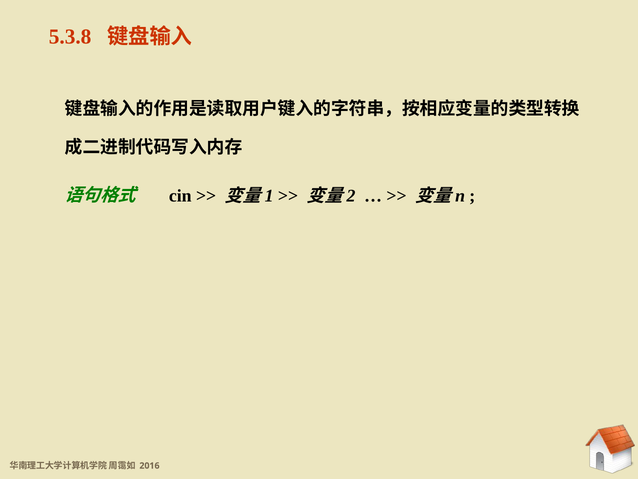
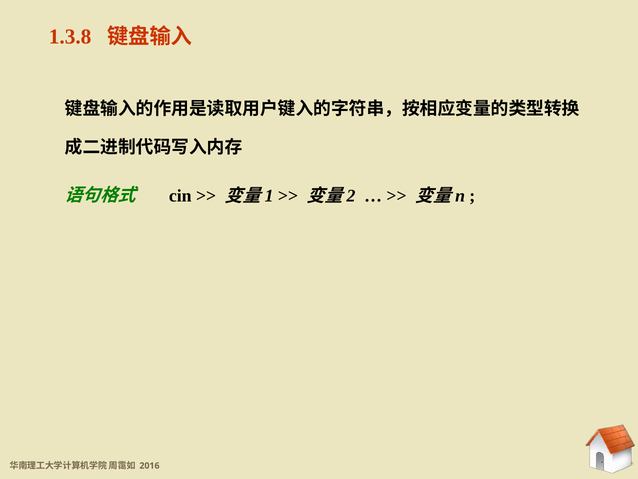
5.3.8: 5.3.8 -> 1.3.8
